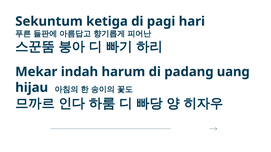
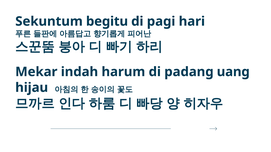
ketiga: ketiga -> begitu
